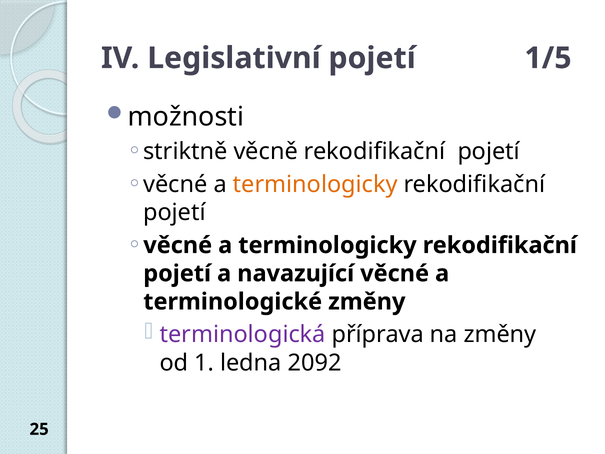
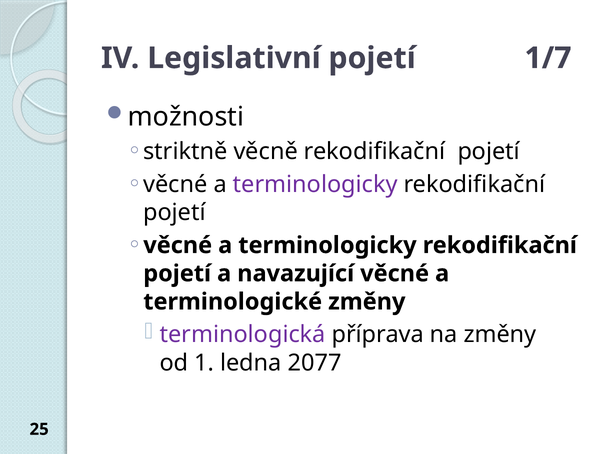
1/5: 1/5 -> 1/7
terminologicky at (315, 184) colour: orange -> purple
2092: 2092 -> 2077
